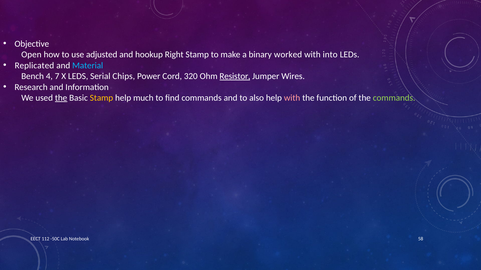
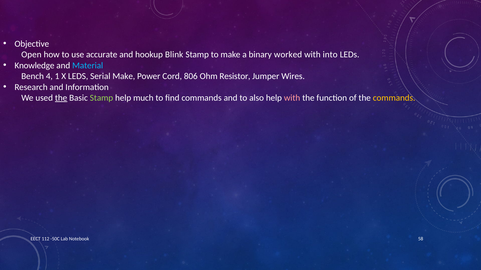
adjusted: adjusted -> accurate
Right: Right -> Blink
Replicated: Replicated -> Knowledge
7: 7 -> 1
Serial Chips: Chips -> Make
320: 320 -> 806
Resistor underline: present -> none
Stamp at (101, 98) colour: yellow -> light green
commands at (394, 98) colour: light green -> yellow
